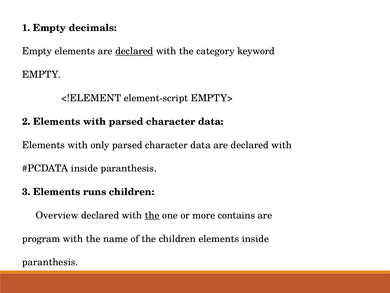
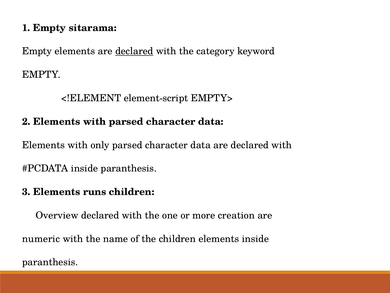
decimals: decimals -> sitarama
the at (152, 215) underline: present -> none
contains: contains -> creation
program: program -> numeric
